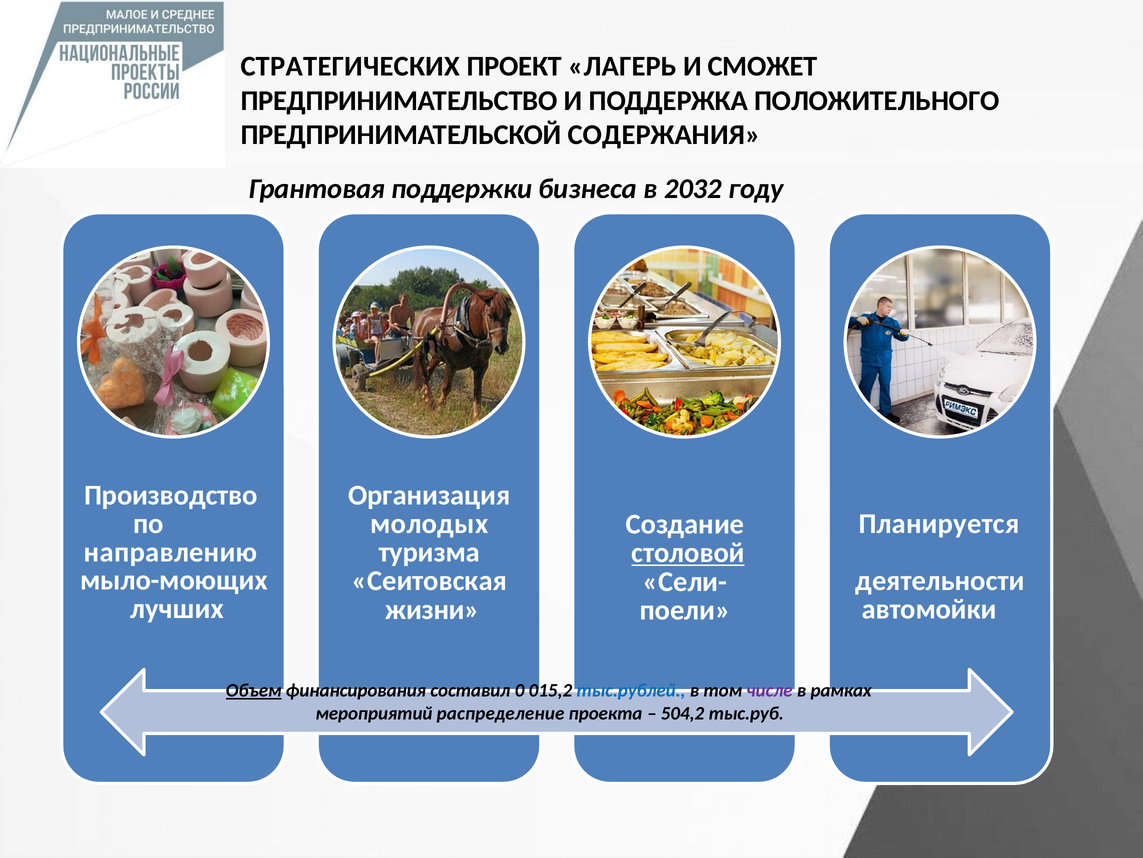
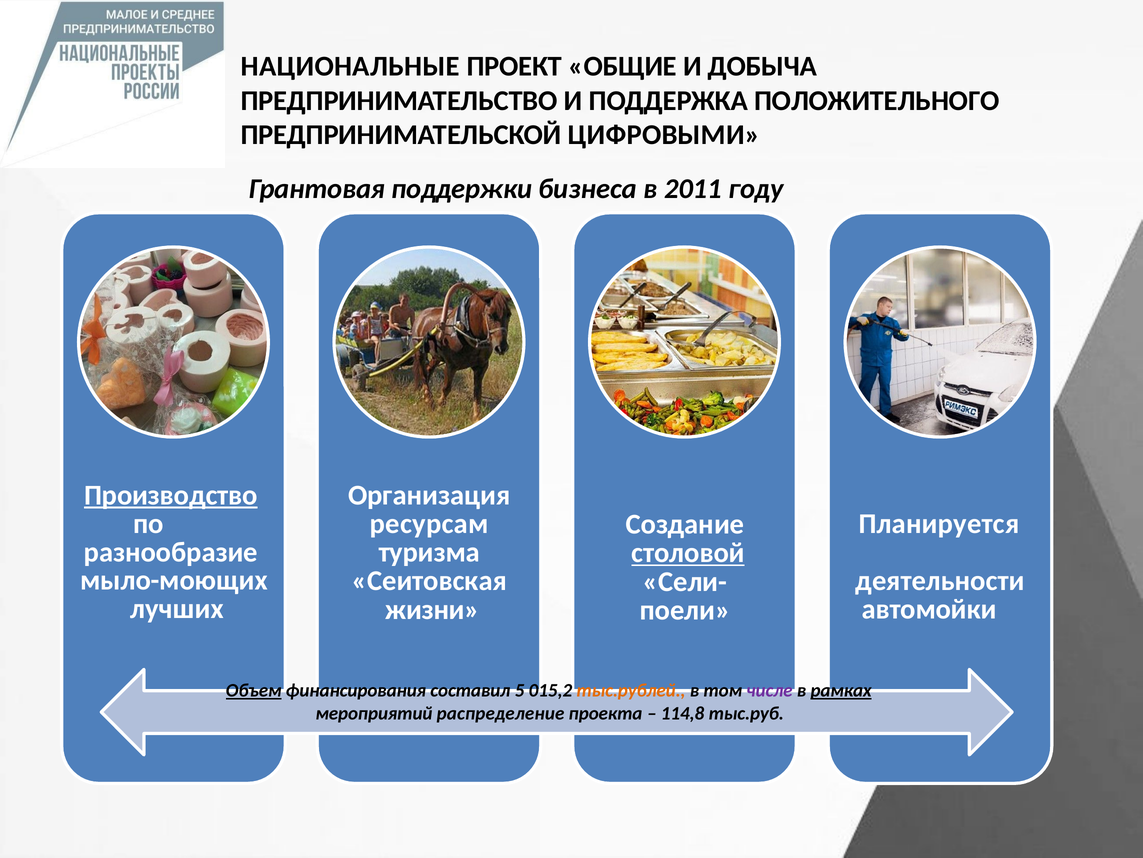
СТРАТЕГИЧЕСКИХ: СТРАТЕГИЧЕСКИХ -> НАЦИОНАЛЬНЫЕ
ЛАГЕРЬ: ЛАГЕРЬ -> ОБЩИЕ
СМОЖЕТ: СМОЖЕТ -> ДОБЫЧА
СОДЕРЖАНИЯ: СОДЕРЖАНИЯ -> ЦИФРОВЫМИ
2032: 2032 -> 2011
Производство underline: none -> present
молодых: молодых -> ресурсам
направлению: направлению -> разнообразие
0: 0 -> 5
тыс.рублей colour: blue -> orange
рамках underline: none -> present
504,2: 504,2 -> 114,8
